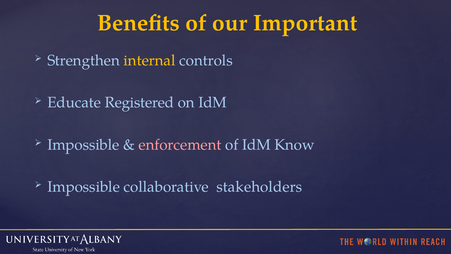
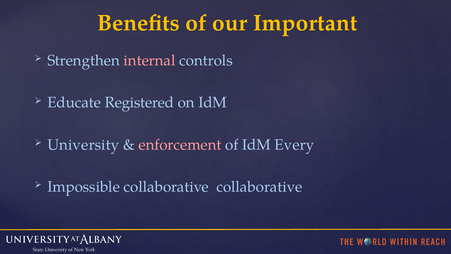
internal colour: yellow -> pink
Impossible at (83, 145): Impossible -> University
Know: Know -> Every
collaborative stakeholders: stakeholders -> collaborative
